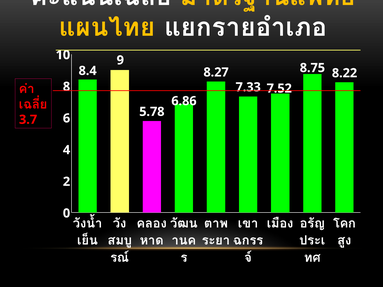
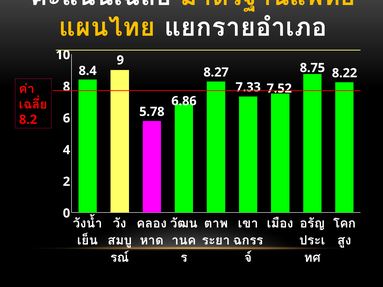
3.7: 3.7 -> 8.2
